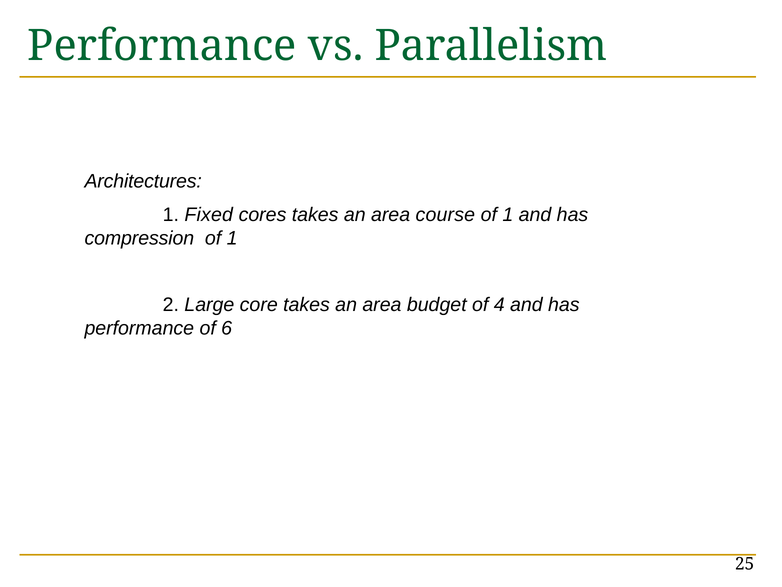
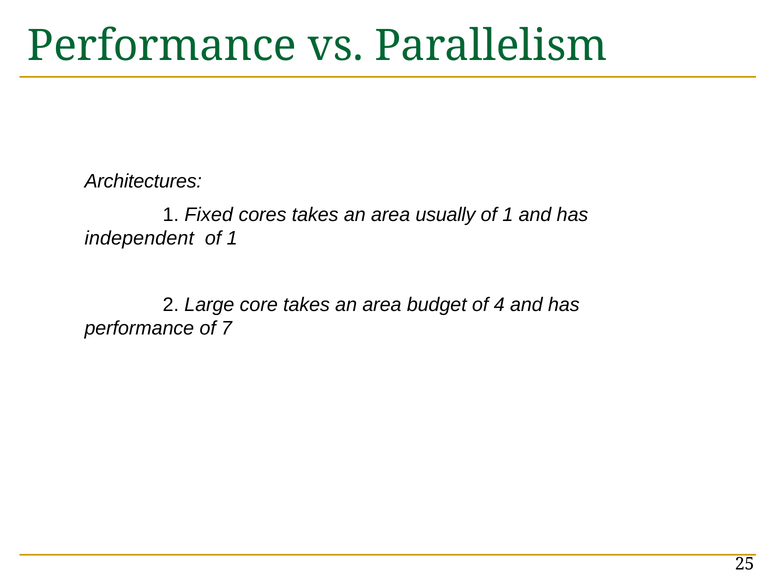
course: course -> usually
compression: compression -> independent
6: 6 -> 7
